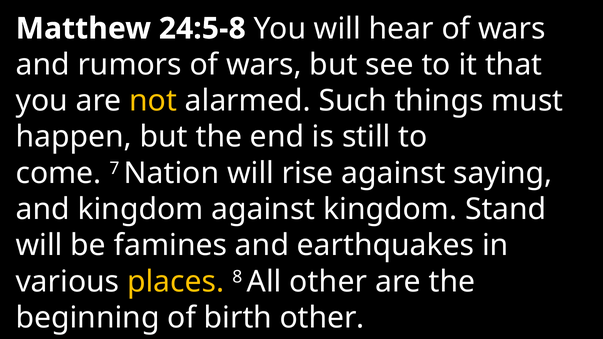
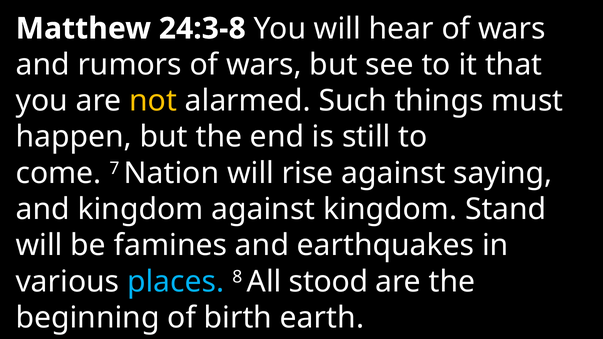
24:5-8: 24:5-8 -> 24:3-8
places colour: yellow -> light blue
All other: other -> stood
birth other: other -> earth
